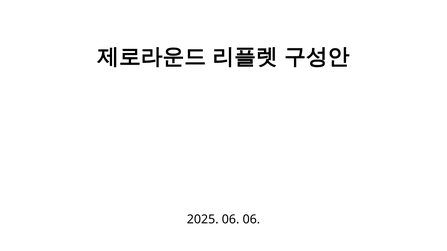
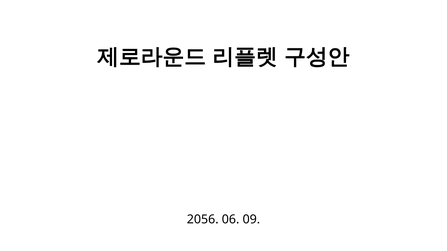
2025: 2025 -> 2056
06 06: 06 -> 09
